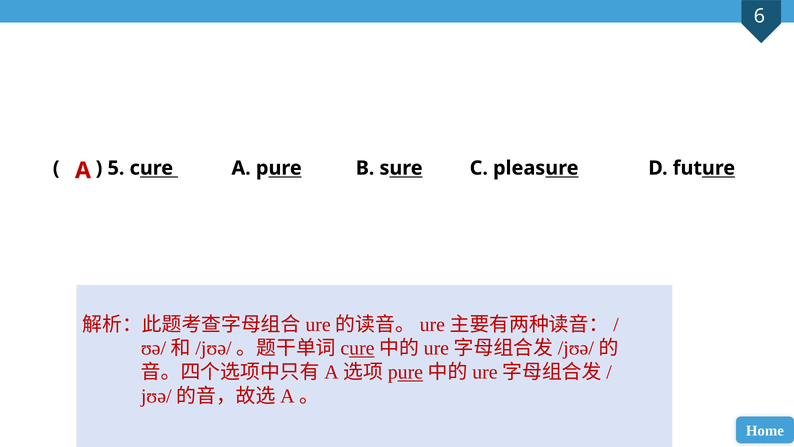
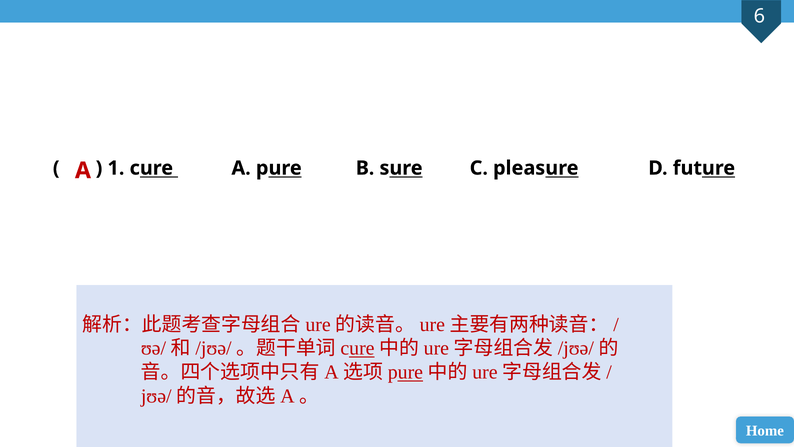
5: 5 -> 1
